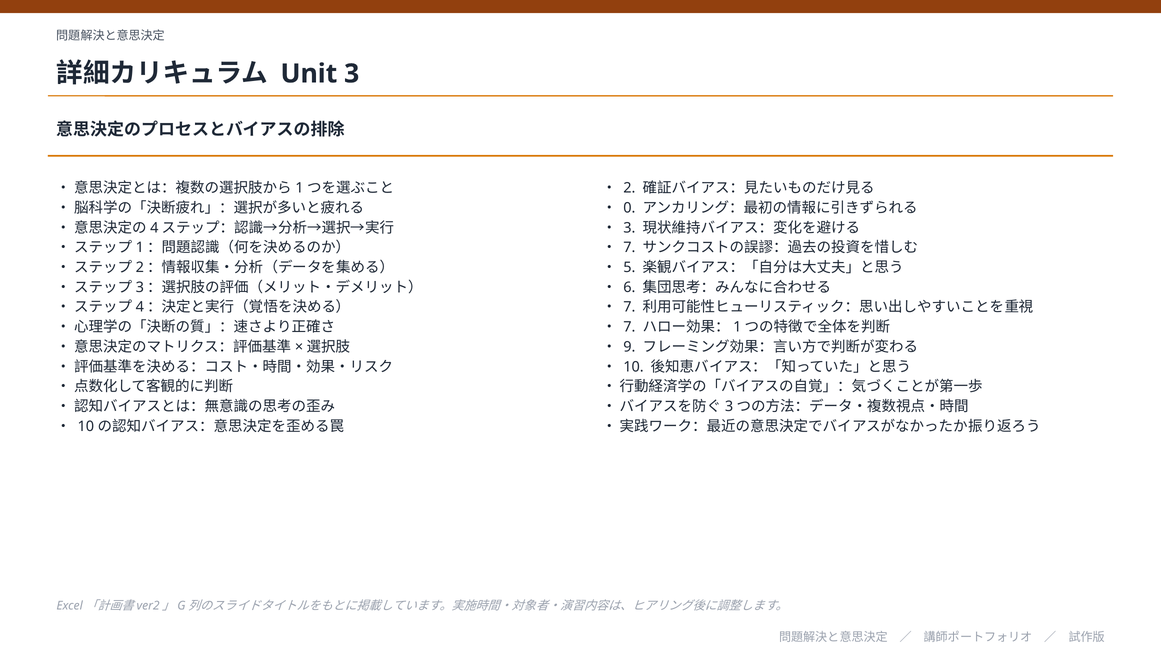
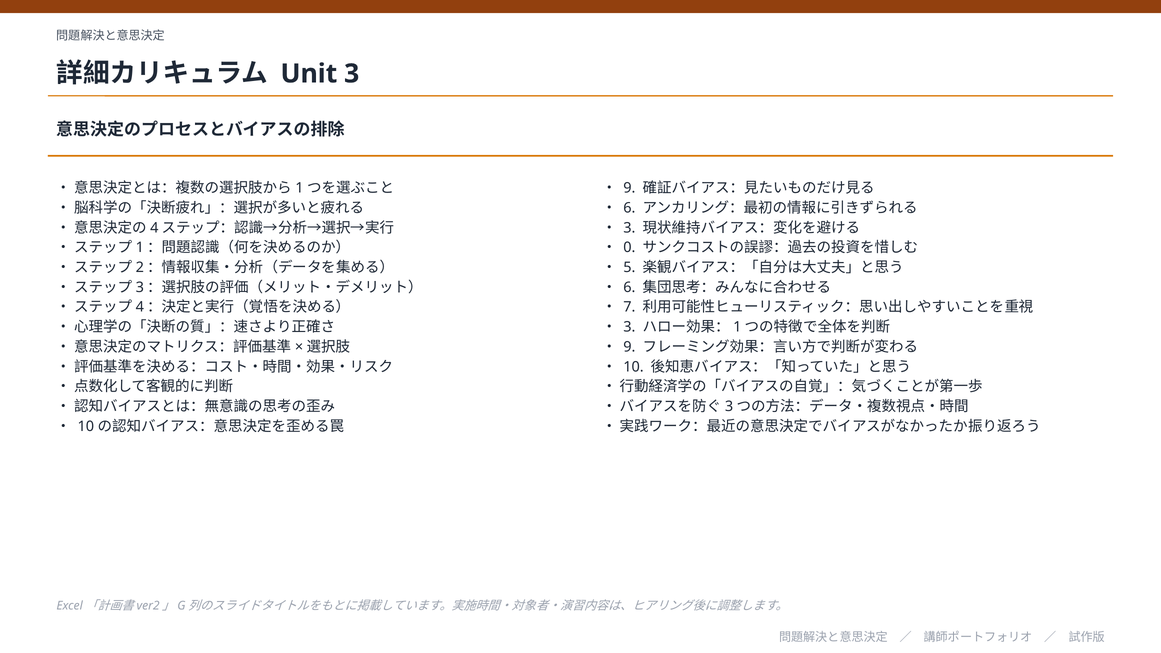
2 at (629, 188): 2 -> 9
0 at (629, 208): 0 -> 6
7 at (629, 248): 7 -> 0
7 at (629, 327): 7 -> 3
